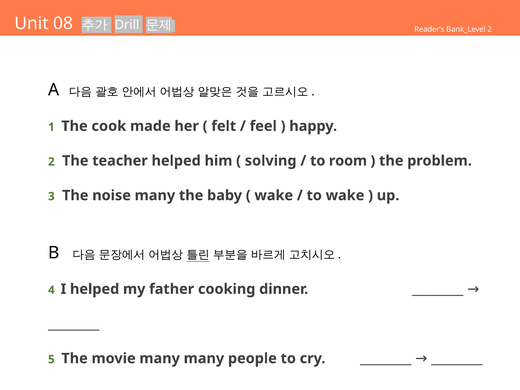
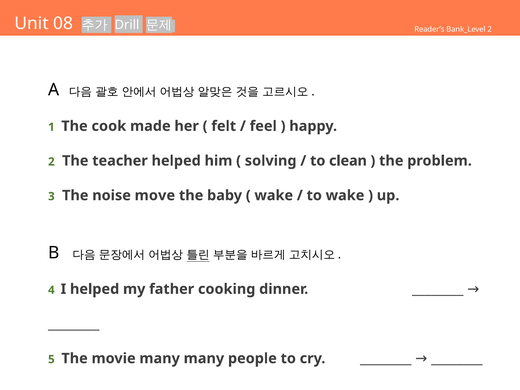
room: room -> clean
noise many: many -> move
